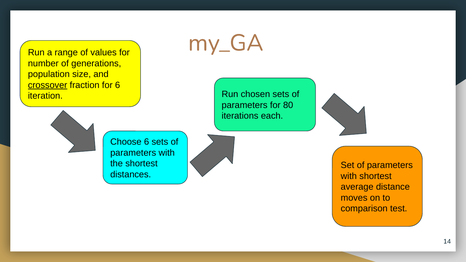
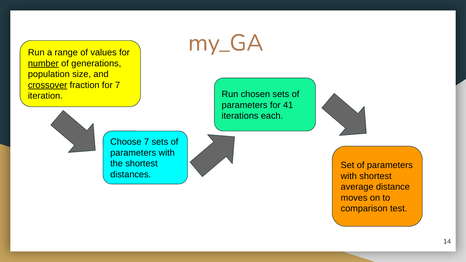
number underline: none -> present
for 6: 6 -> 7
80: 80 -> 41
Choose 6: 6 -> 7
